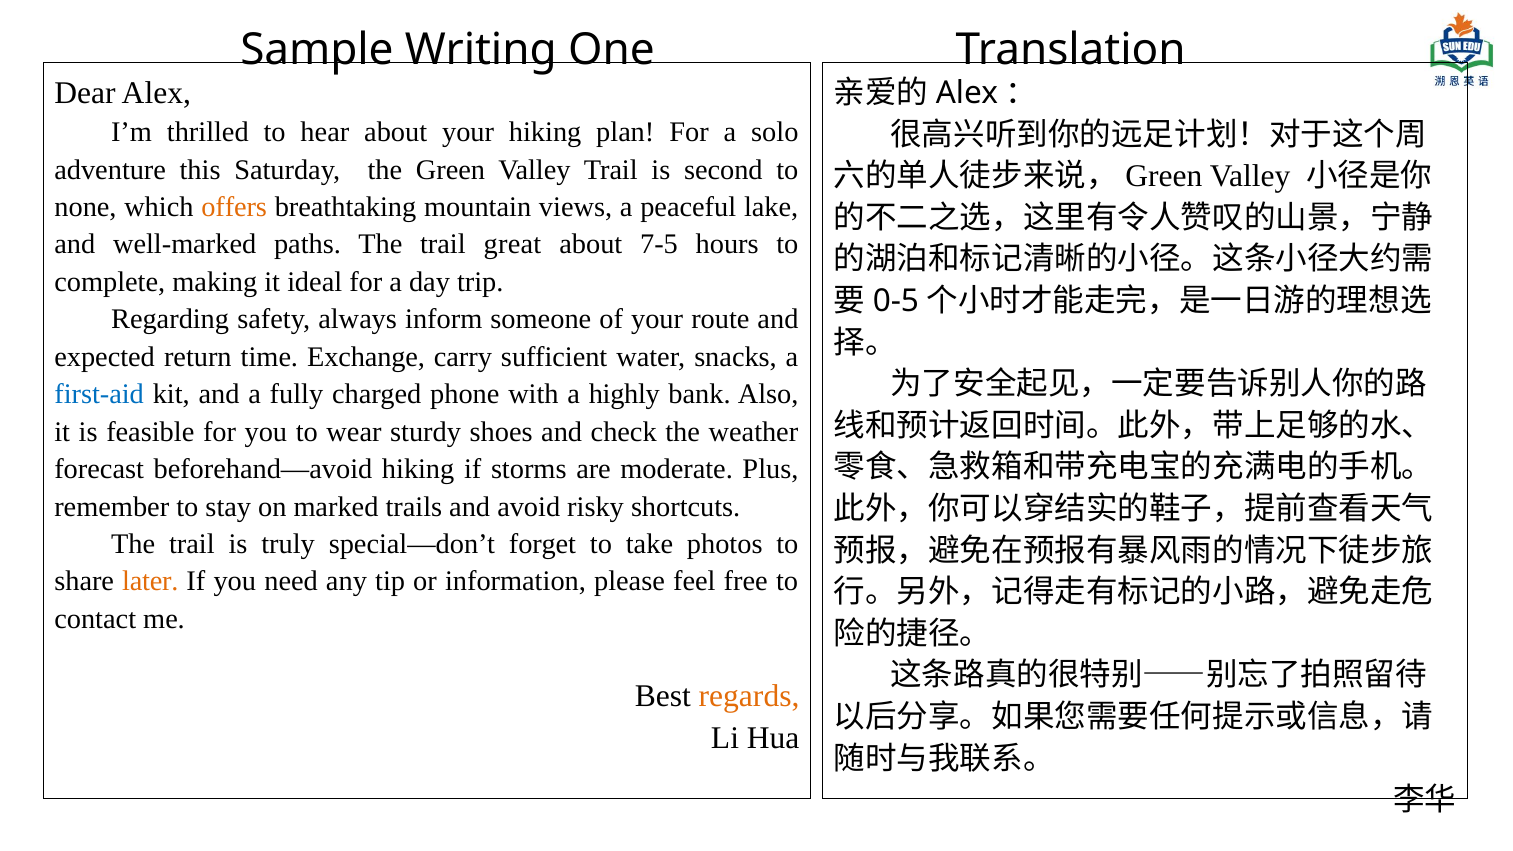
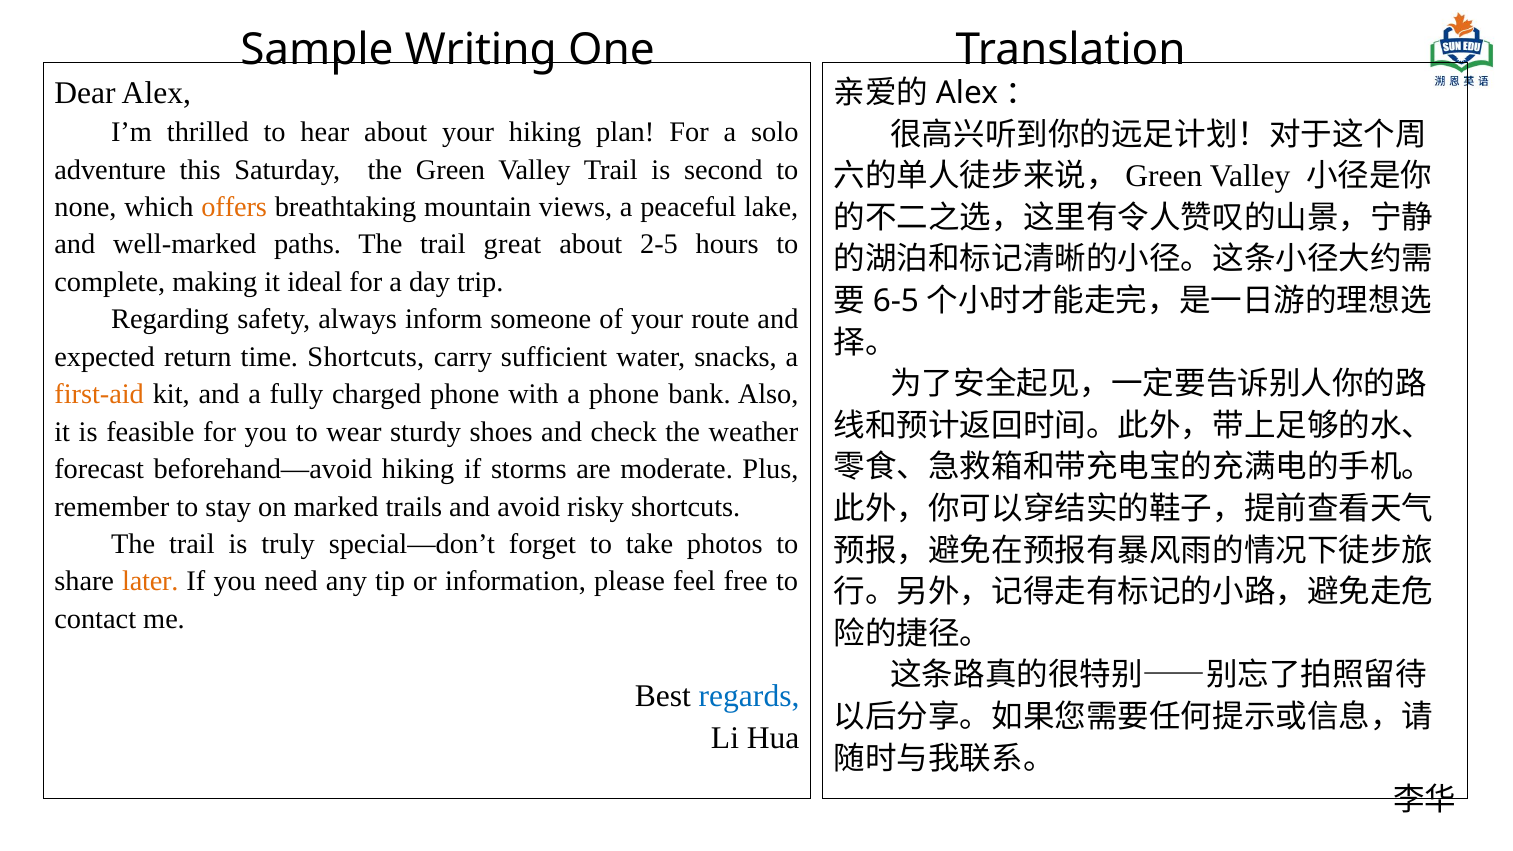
7-5: 7-5 -> 2-5
0-5: 0-5 -> 6-5
time Exchange: Exchange -> Shortcuts
first-aid colour: blue -> orange
a highly: highly -> phone
regards colour: orange -> blue
